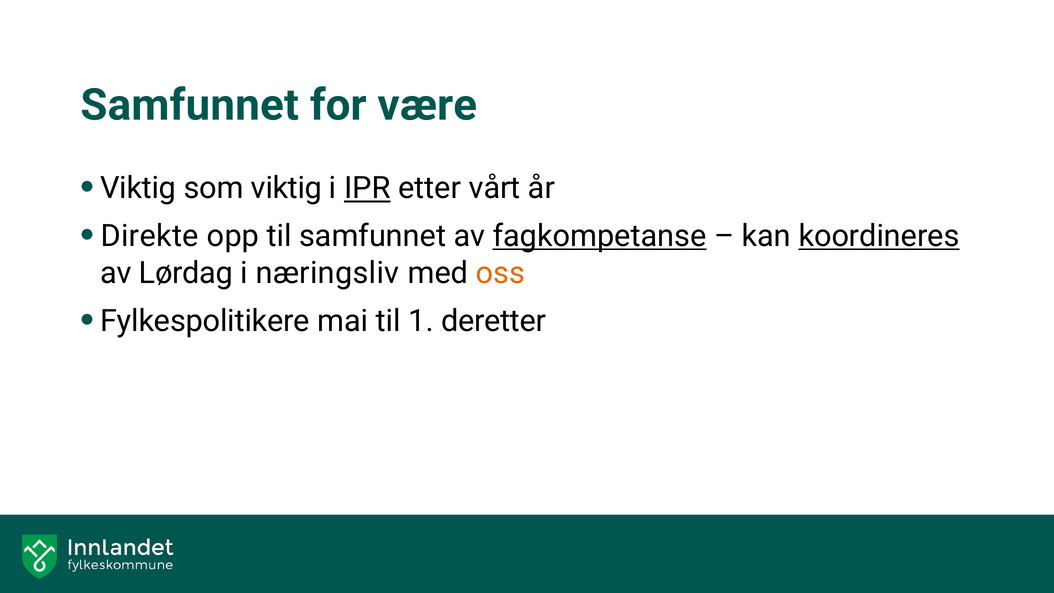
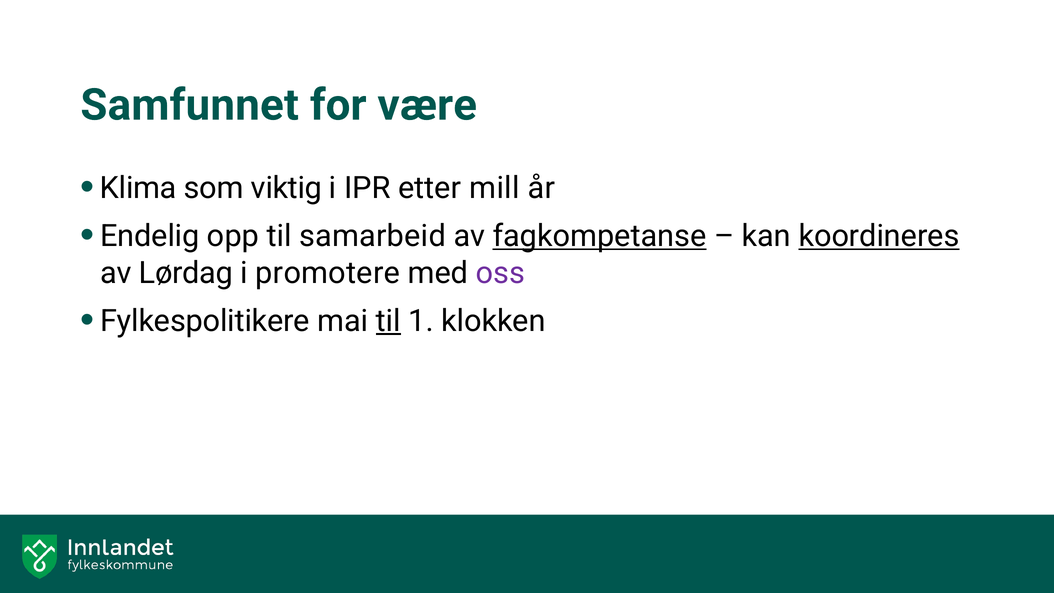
Viktig at (138, 188): Viktig -> Klima
IPR underline: present -> none
vårt: vårt -> mill
Direkte: Direkte -> Endelig
til samfunnet: samfunnet -> samarbeid
næringsliv: næringsliv -> promotere
oss colour: orange -> purple
til at (388, 321) underline: none -> present
deretter: deretter -> klokken
